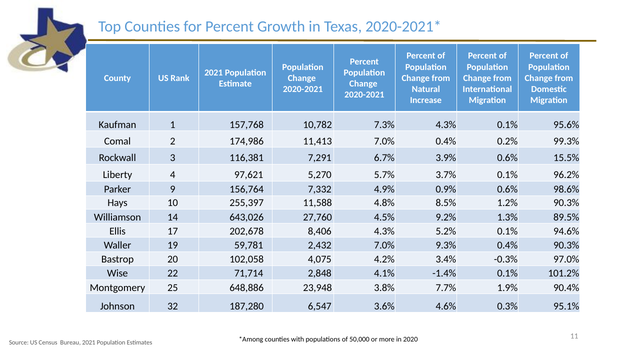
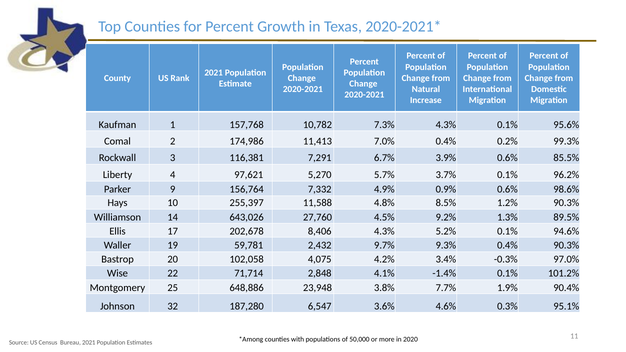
15.5%: 15.5% -> 85.5%
2,432 7.0%: 7.0% -> 9.7%
